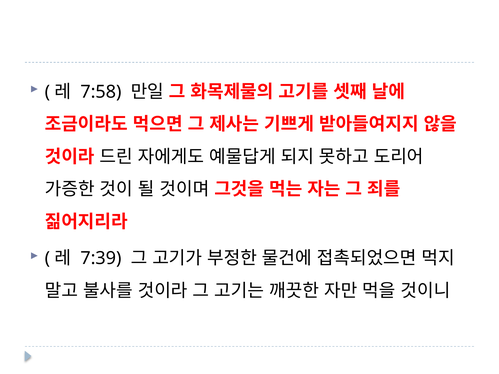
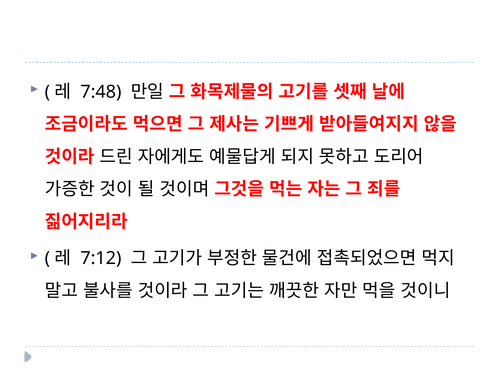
7:58: 7:58 -> 7:48
7:39: 7:39 -> 7:12
